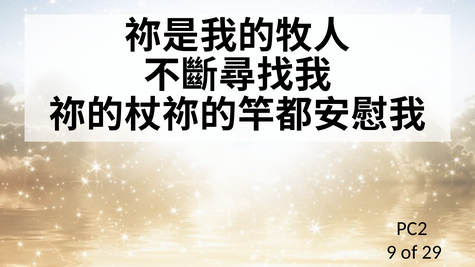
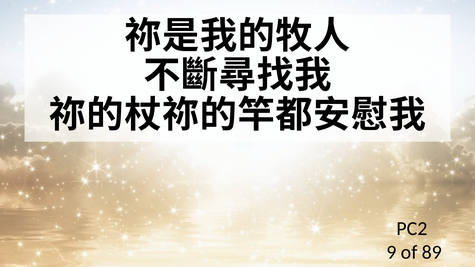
29: 29 -> 89
